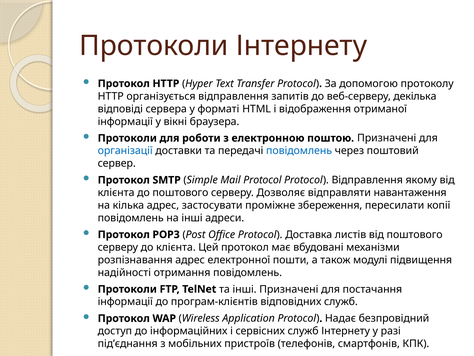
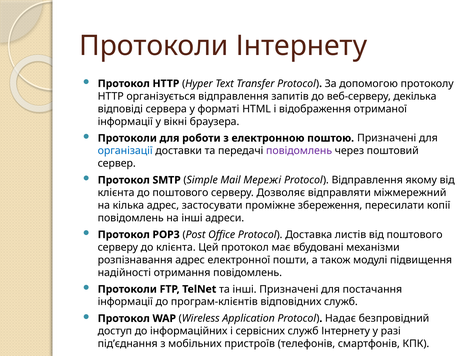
повідомлень at (299, 151) colour: blue -> purple
Mail Protocol: Protocol -> Мережі
навантаження: навантаження -> міжмережний
